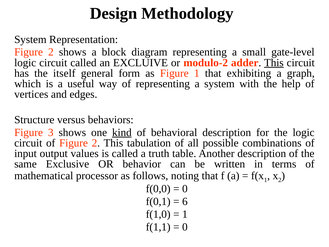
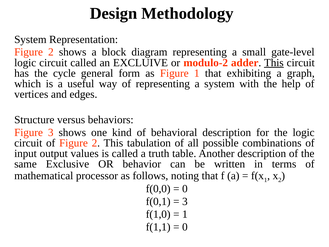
itself: itself -> cycle
kind underline: present -> none
6 at (185, 201): 6 -> 3
